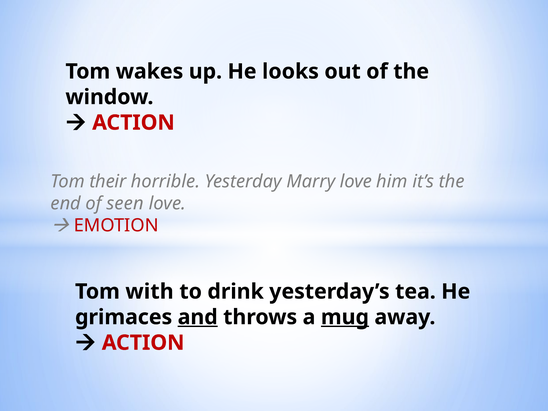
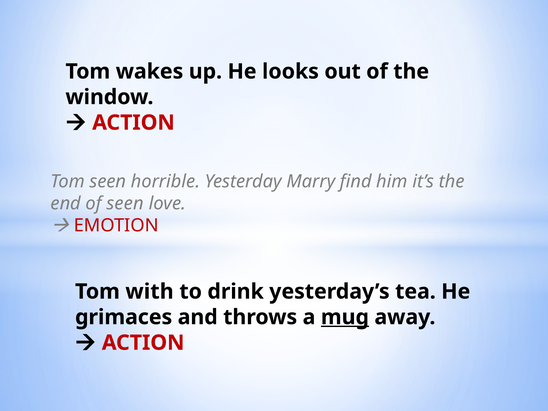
Tom their: their -> seen
Marry love: love -> find
and underline: present -> none
